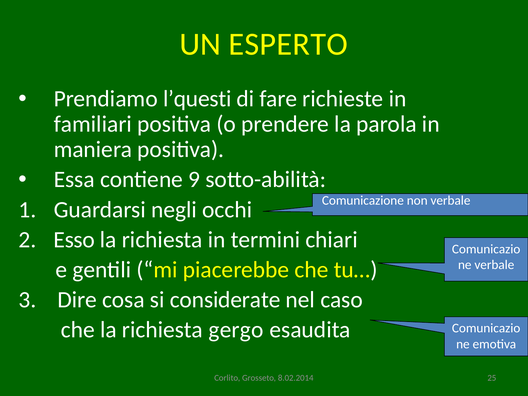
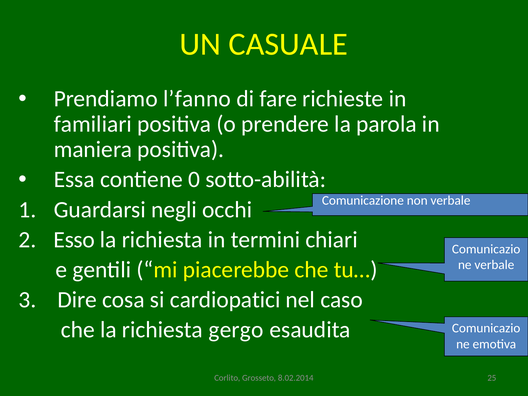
ESPERTO: ESPERTO -> CASUALE
l’questi: l’questi -> l’fanno
9: 9 -> 0
considerate: considerate -> cardiopatici
